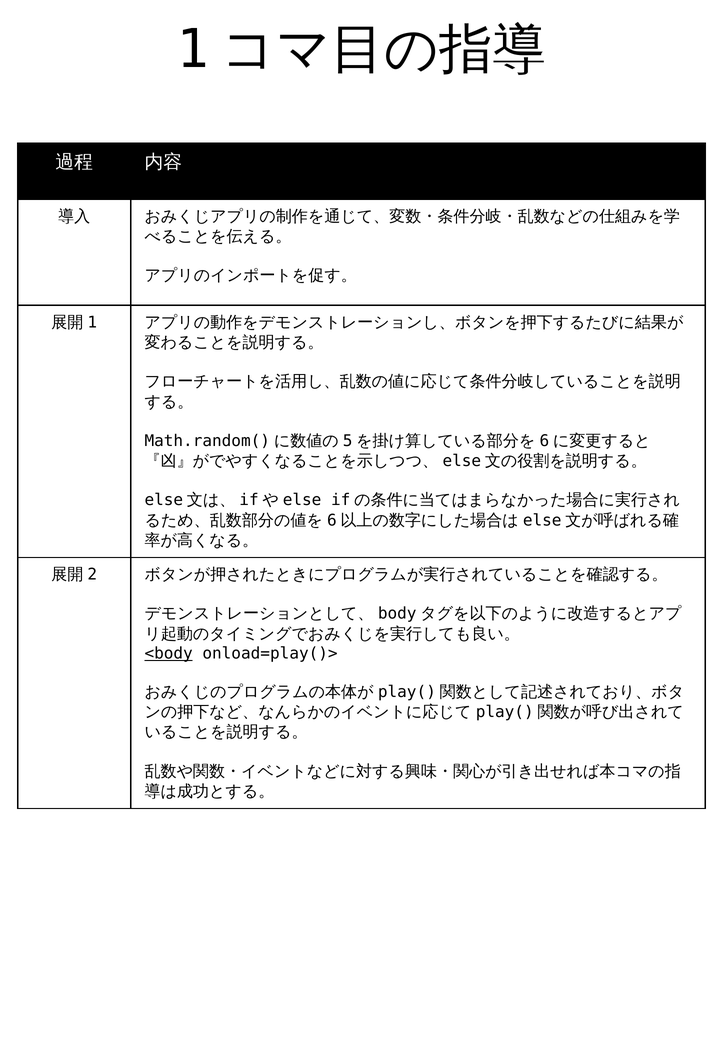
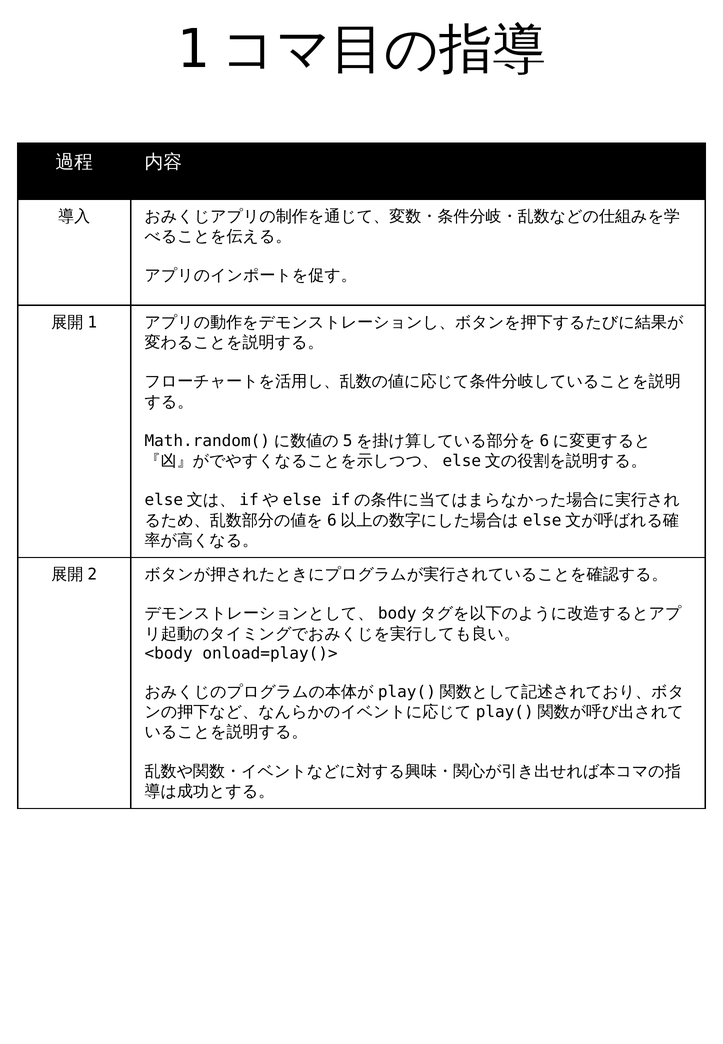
<body underline: present -> none
